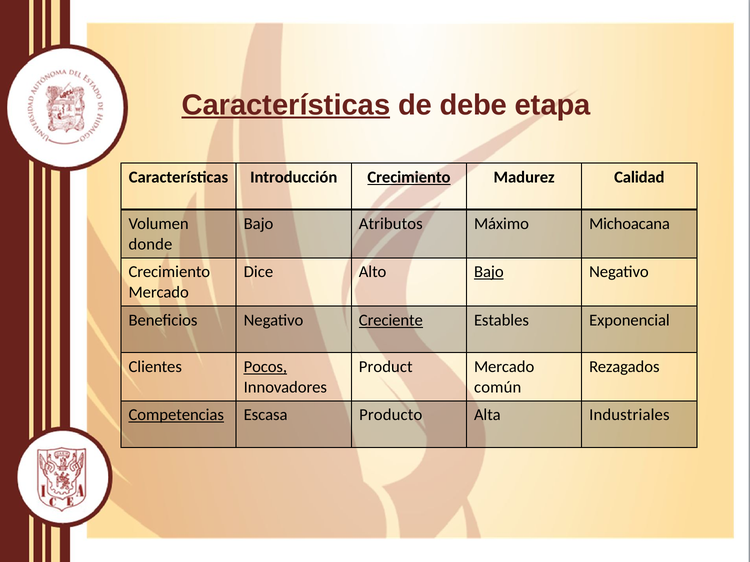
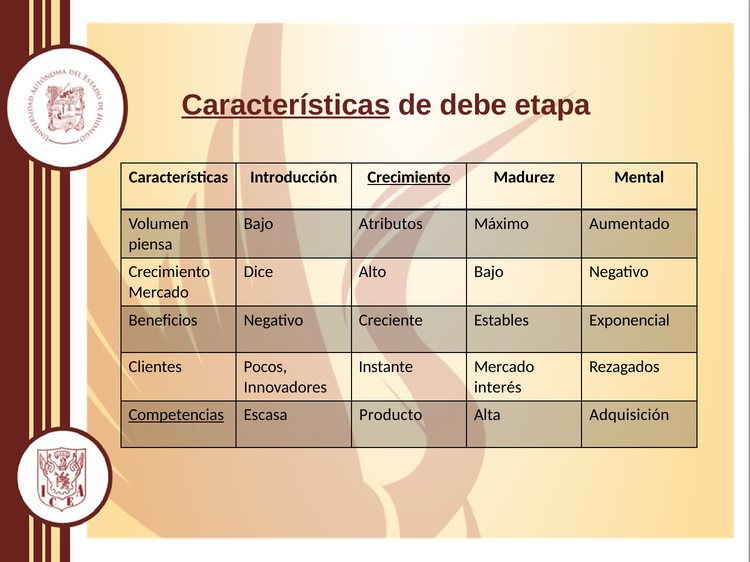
Calidad: Calidad -> Mental
Michoacana: Michoacana -> Aumentado
donde: donde -> piensa
Bajo at (489, 272) underline: present -> none
Creciente underline: present -> none
Pocos underline: present -> none
Product: Product -> Instante
común: común -> interés
Industriales: Industriales -> Adquisición
